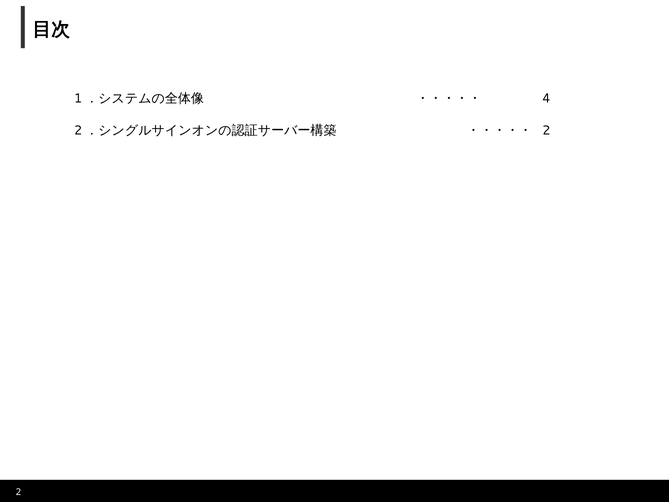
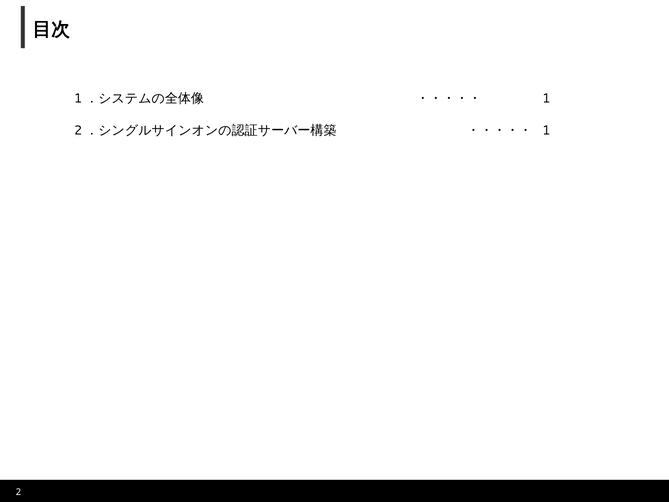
4 at (546, 98): 4 -> 1
2 at (546, 130): 2 -> 1
